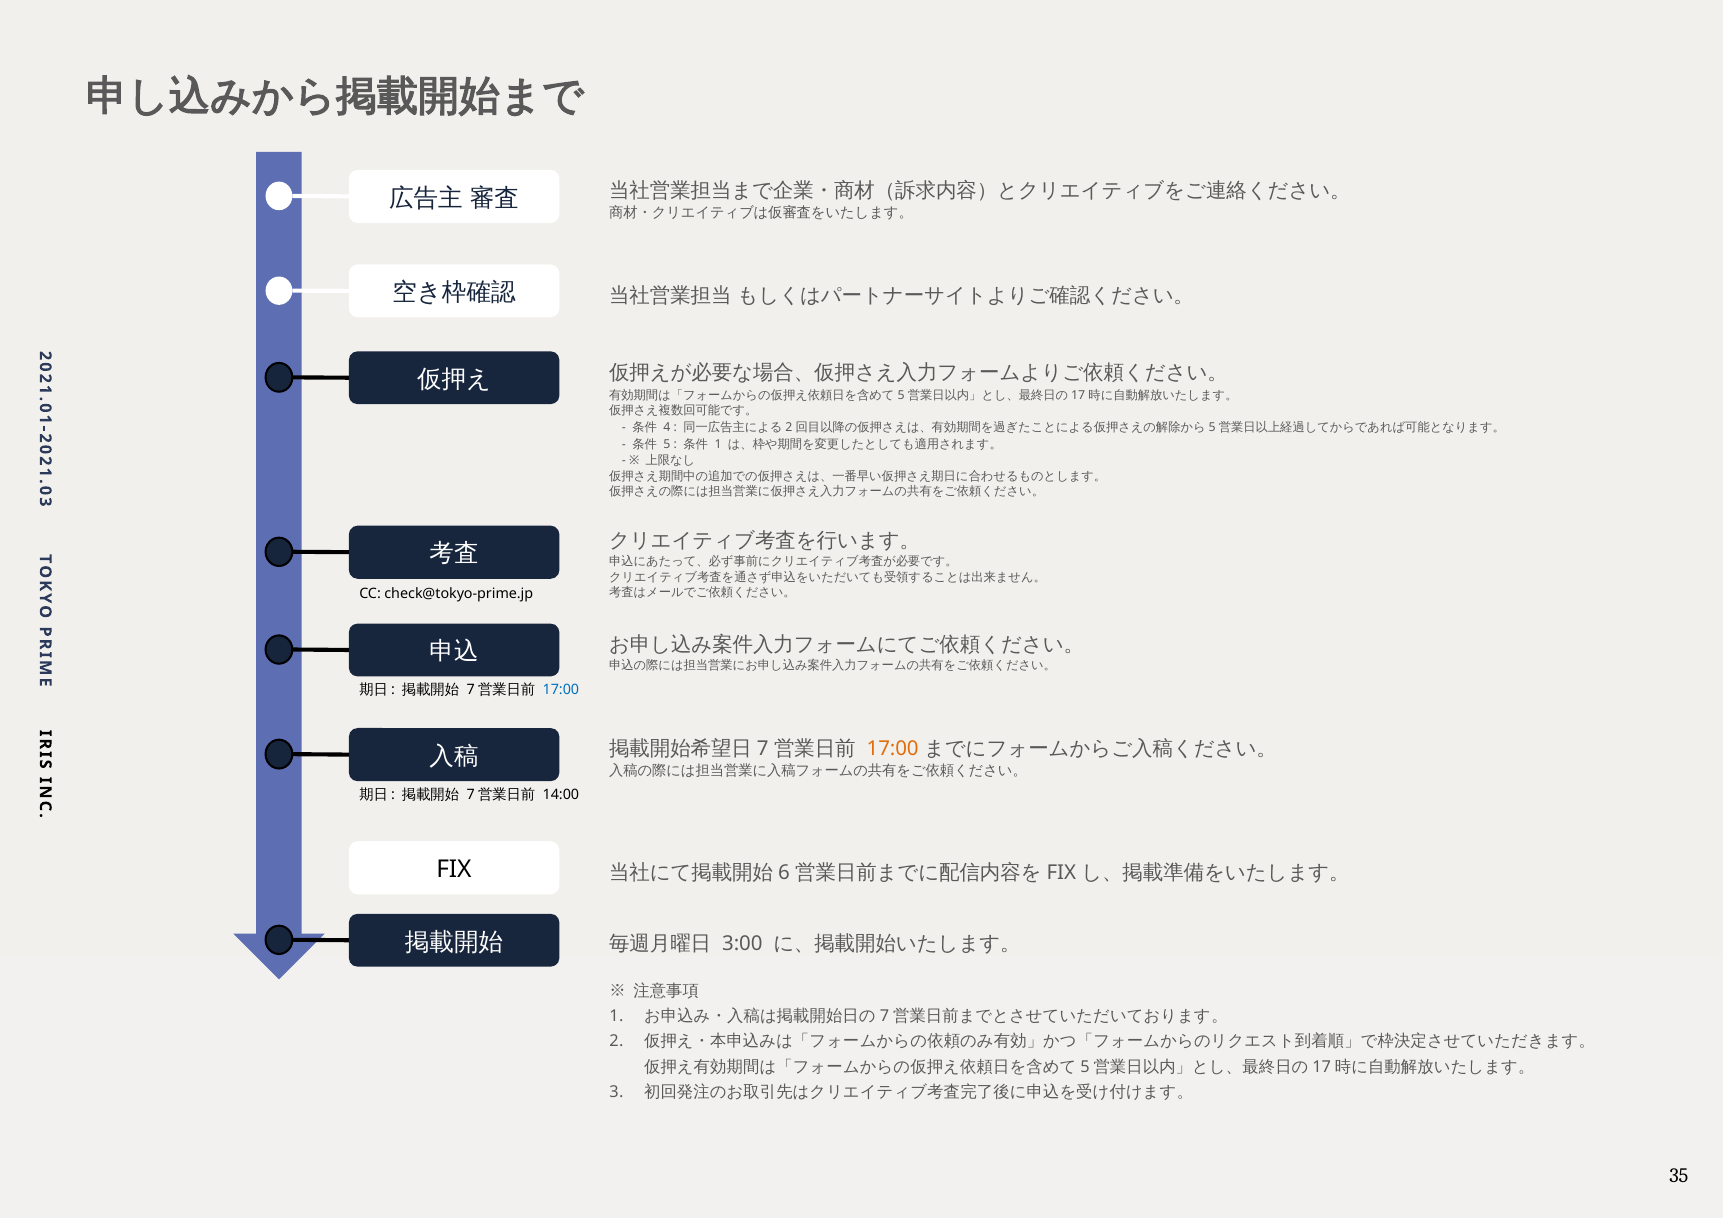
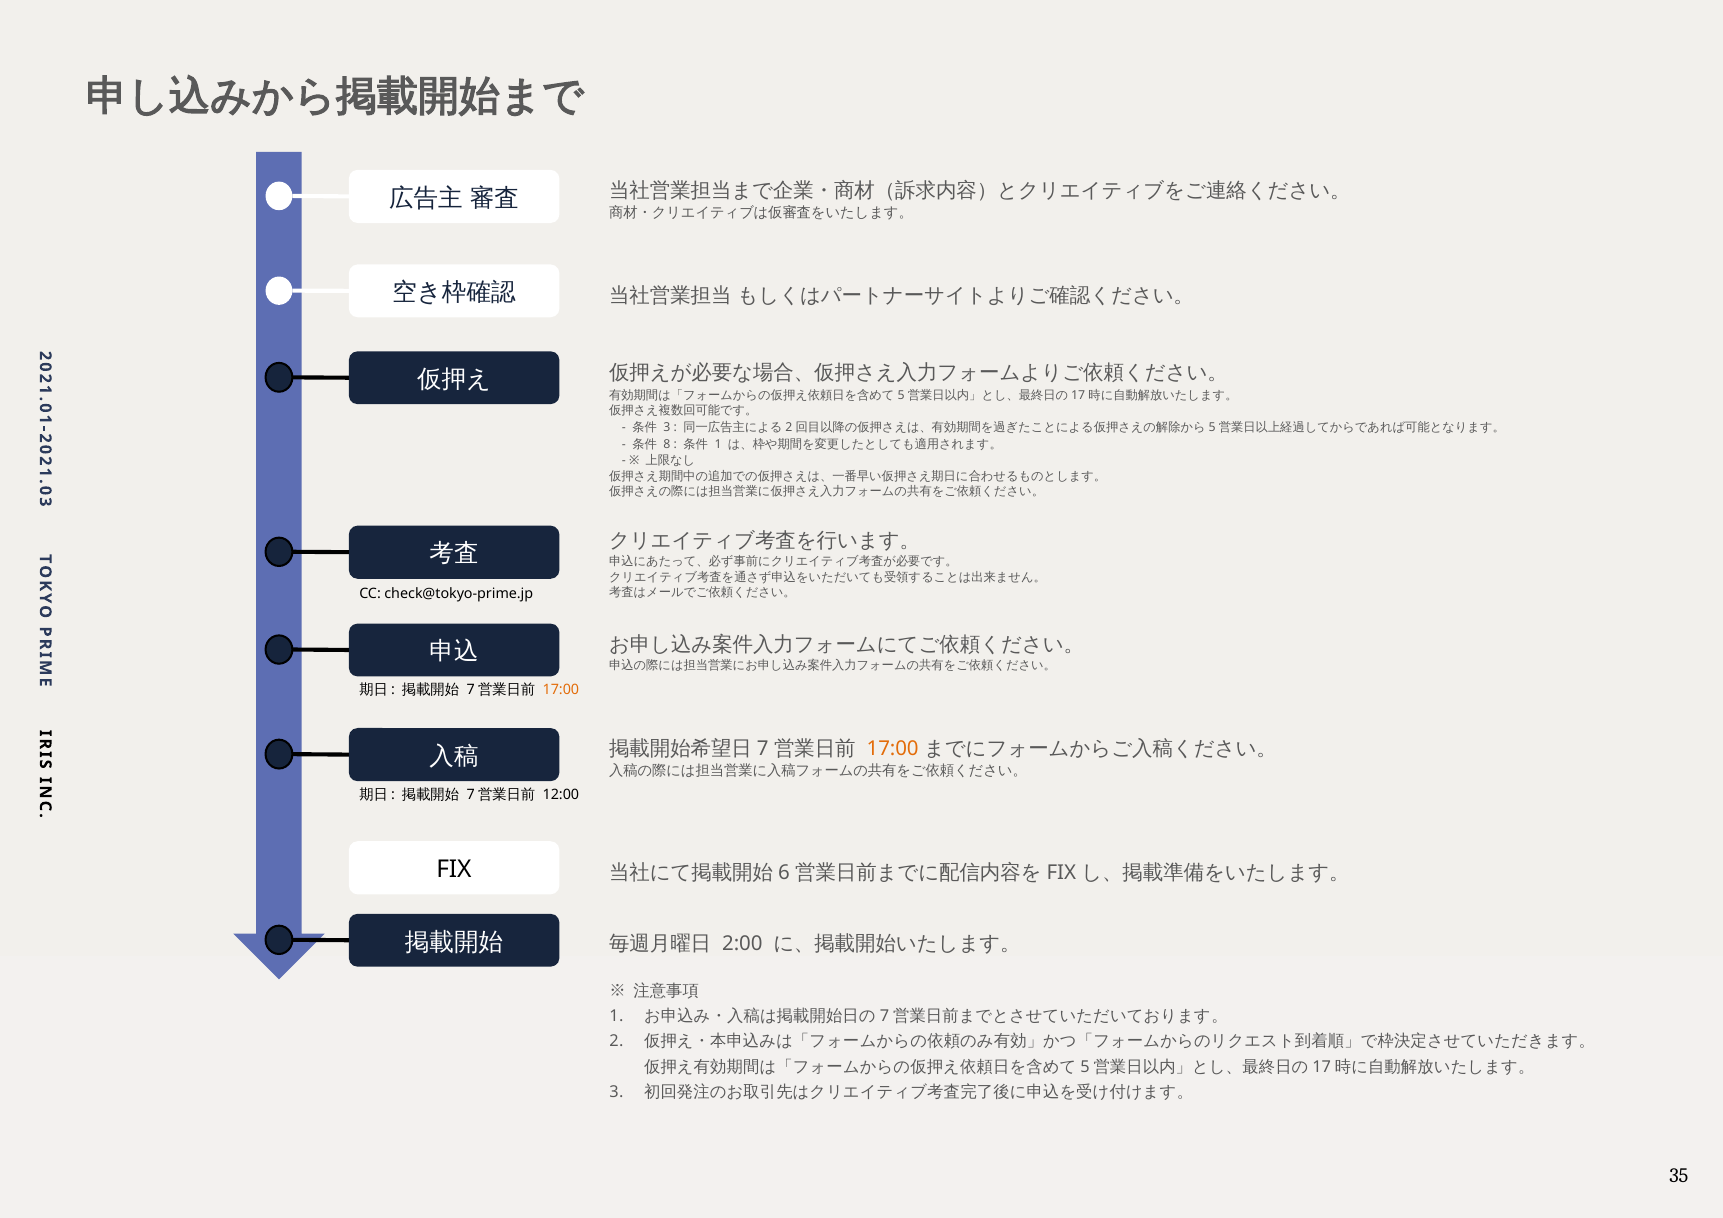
4 at (667, 427): 4 -> 3
5: 5 -> 8
17:00 at (561, 690) colour: blue -> orange
14:00: 14:00 -> 12:00
3:00: 3:00 -> 2:00
